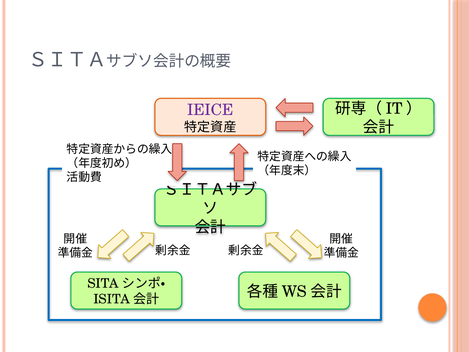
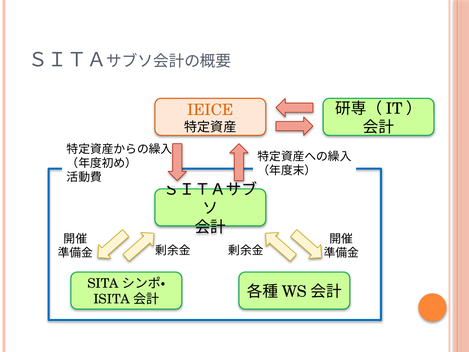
IEICE colour: purple -> orange
